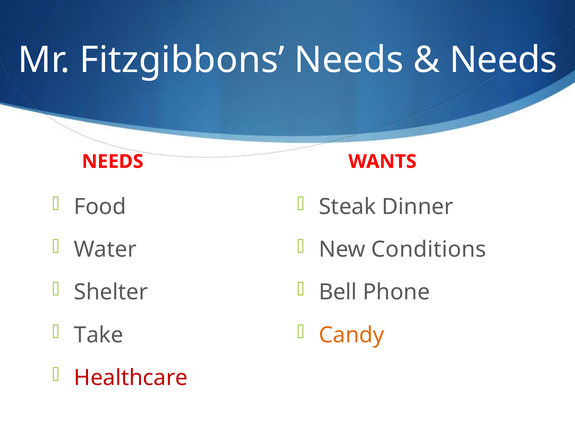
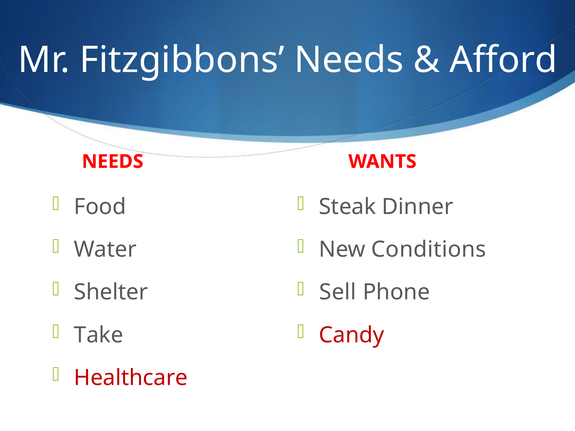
Needs at (503, 60): Needs -> Afford
Bell: Bell -> Sell
Candy colour: orange -> red
